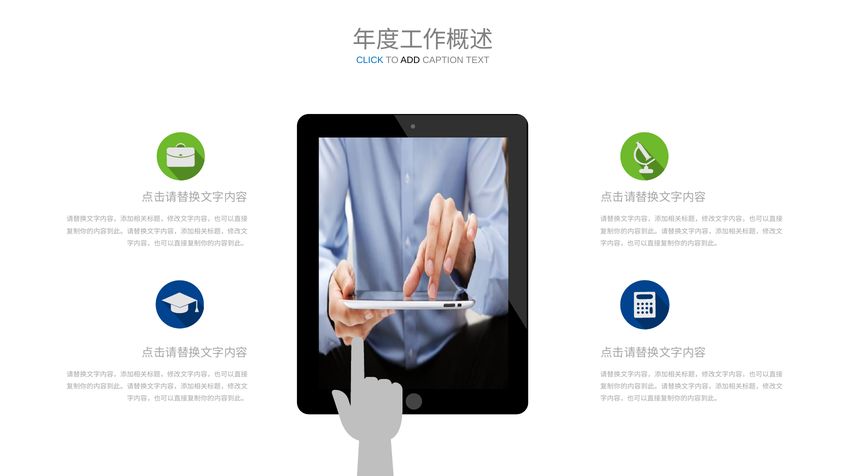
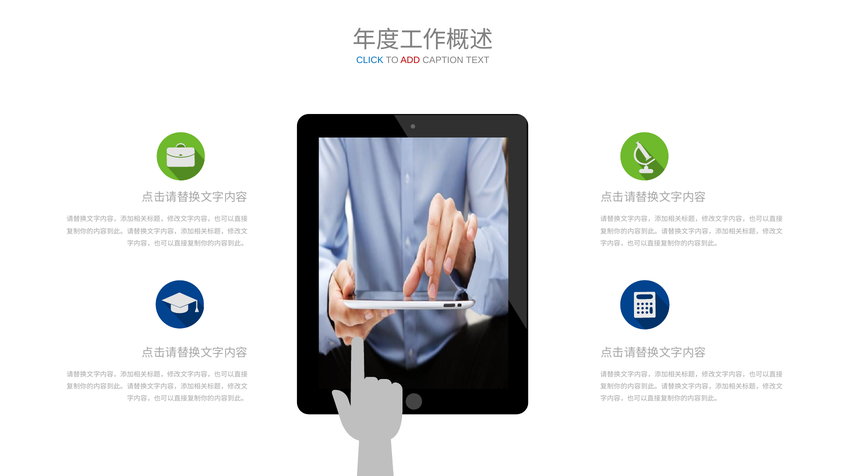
ADD colour: black -> red
